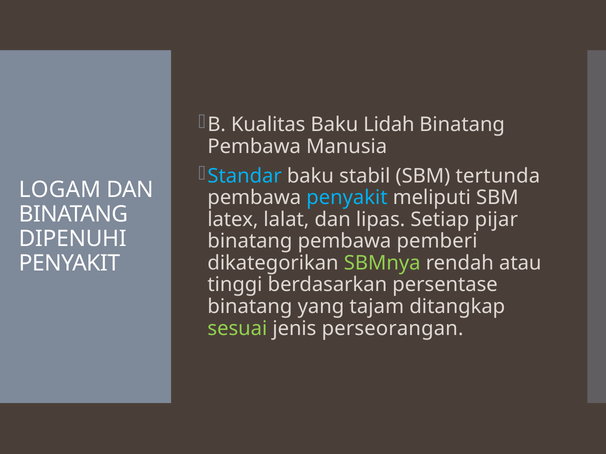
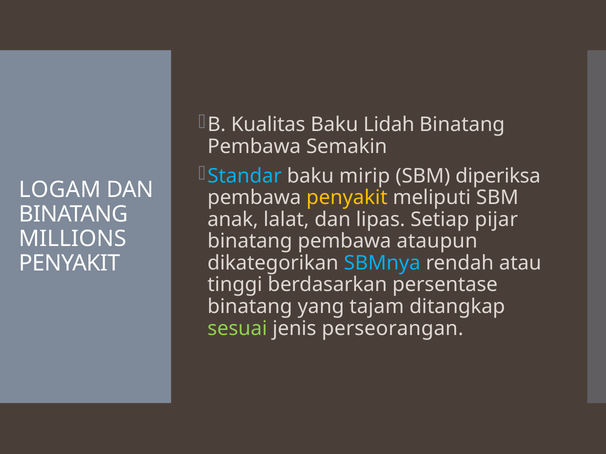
Manusia: Manusia -> Semakin
stabil: stabil -> mirip
tertunda: tertunda -> diperiksa
penyakit at (347, 198) colour: light blue -> yellow
latex: latex -> anak
DIPENUHI: DIPENUHI -> MILLIONS
pemberi: pemberi -> ataupun
SBMnya colour: light green -> light blue
